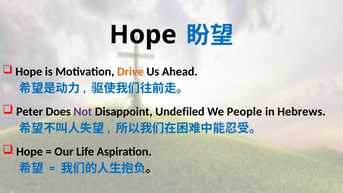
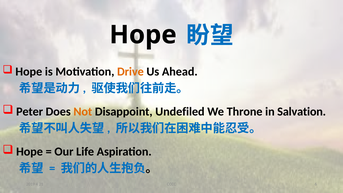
Not colour: purple -> orange
People: People -> Throne
Hebrews: Hebrews -> Salvation
